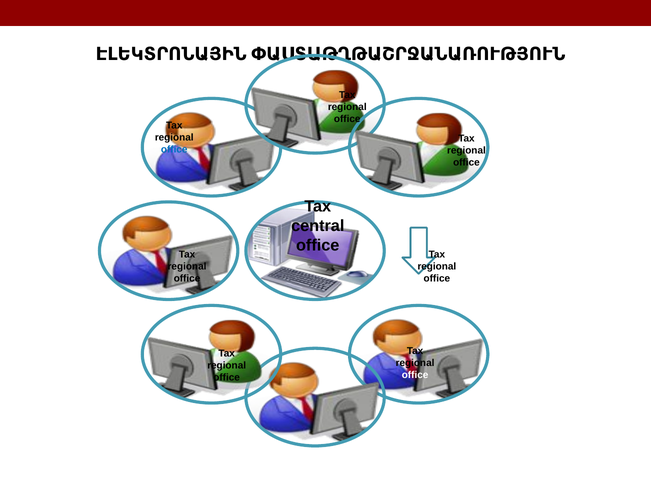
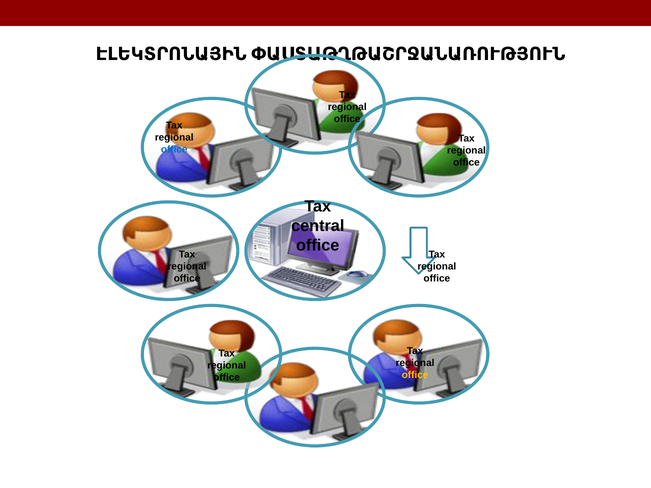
office at (415, 375) colour: white -> yellow
